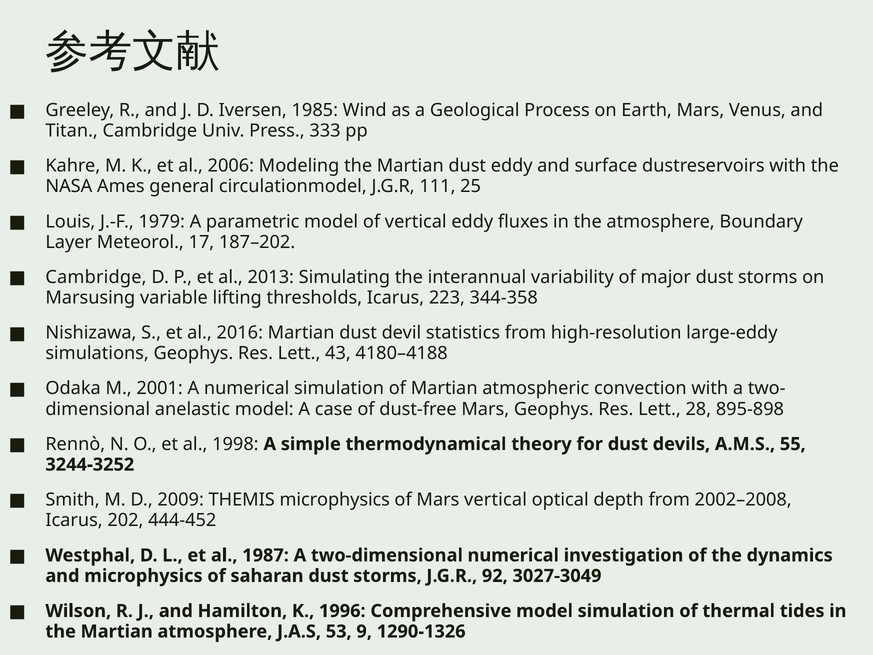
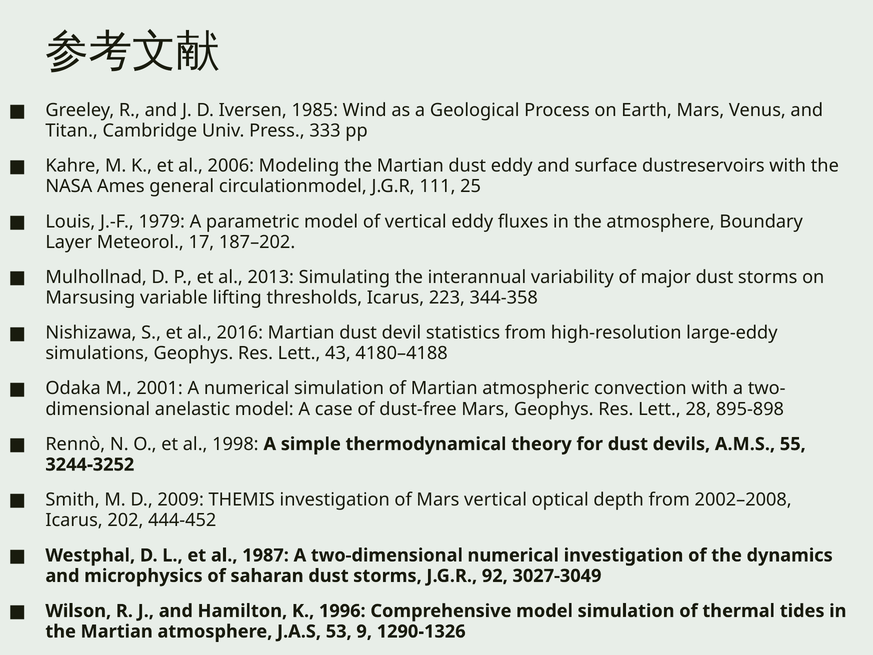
Cambridge at (96, 277): Cambridge -> Mulhollnad
THEMIS microphysics: microphysics -> investigation
